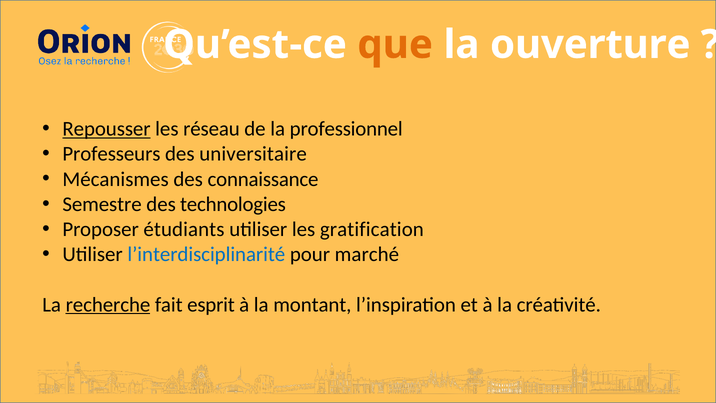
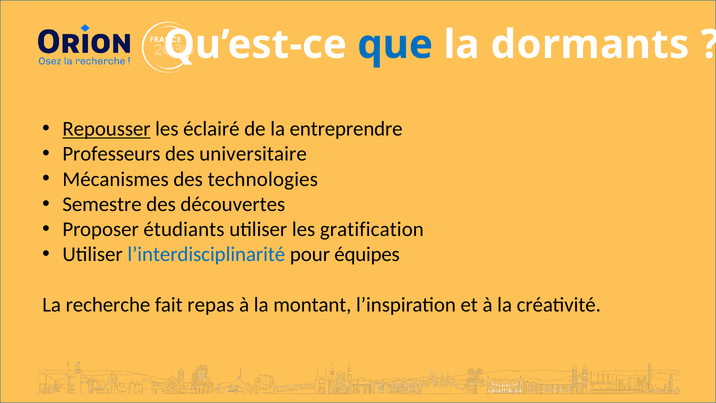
que colour: orange -> blue
ouverture: ouverture -> dormants
réseau: réseau -> éclairé
professionnel: professionnel -> entreprendre
connaissance: connaissance -> technologies
technologies: technologies -> découvertes
marché: marché -> équipes
recherche underline: present -> none
esprit: esprit -> repas
